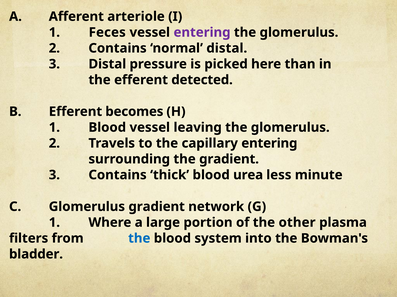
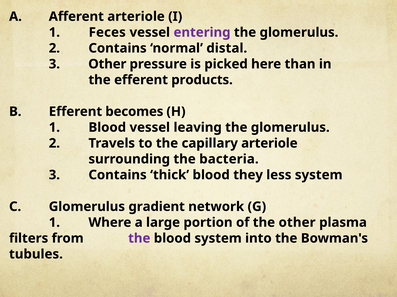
3 Distal: Distal -> Other
detected: detected -> products
capillary entering: entering -> arteriole
the gradient: gradient -> bacteria
urea: urea -> they
less minute: minute -> system
the at (139, 239) colour: blue -> purple
bladder: bladder -> tubules
